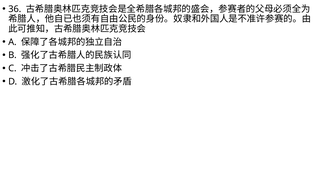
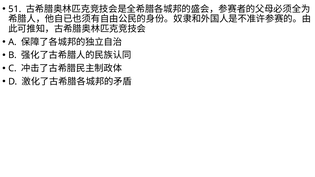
36: 36 -> 51
